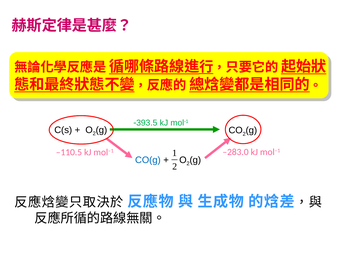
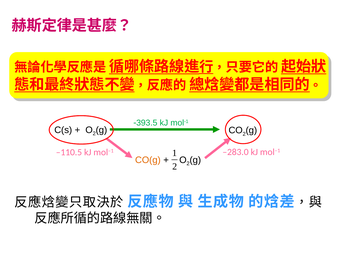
CO(g colour: blue -> orange
